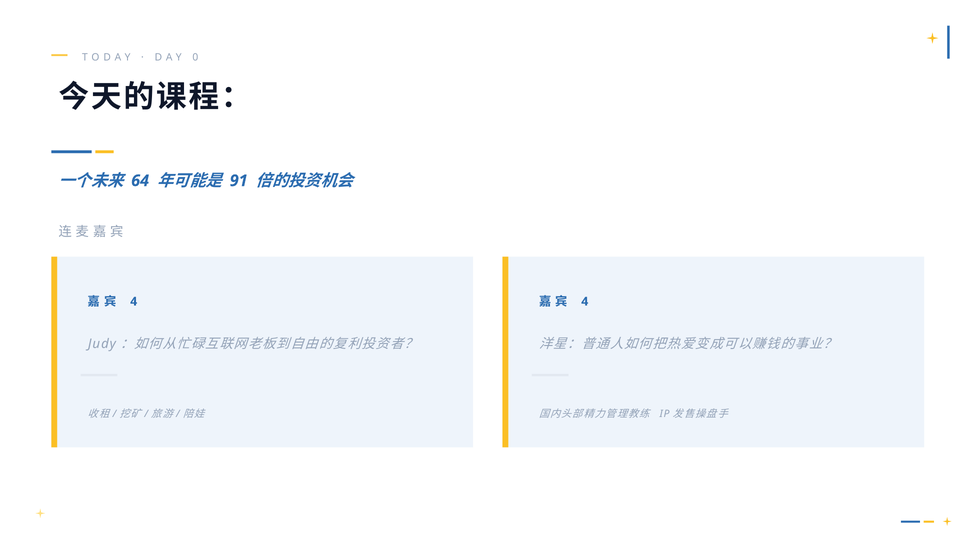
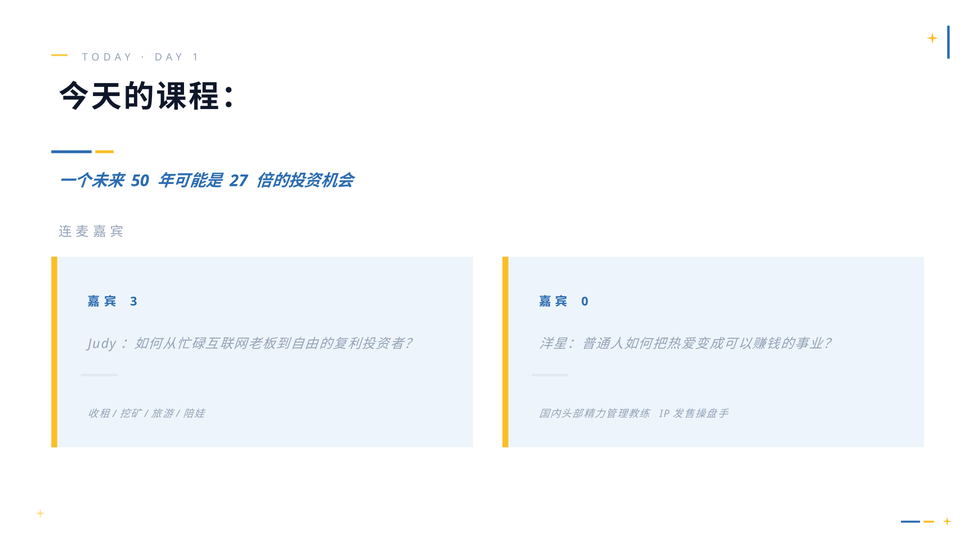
0: 0 -> 1
64: 64 -> 50
91: 91 -> 27
4 at (134, 302): 4 -> 3
4 at (585, 302): 4 -> 0
